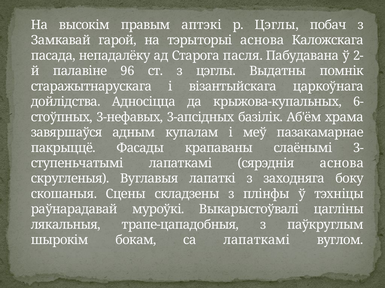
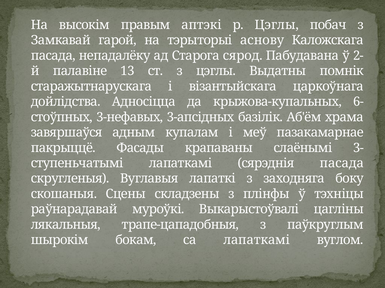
тэрыторыі аснова: аснова -> аснову
пасля: пасля -> сярод
96: 96 -> 13
сярэднія аснова: аснова -> пасада
